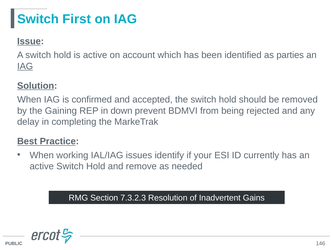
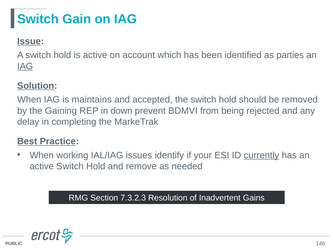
First: First -> Gain
confirmed: confirmed -> maintains
currently underline: none -> present
